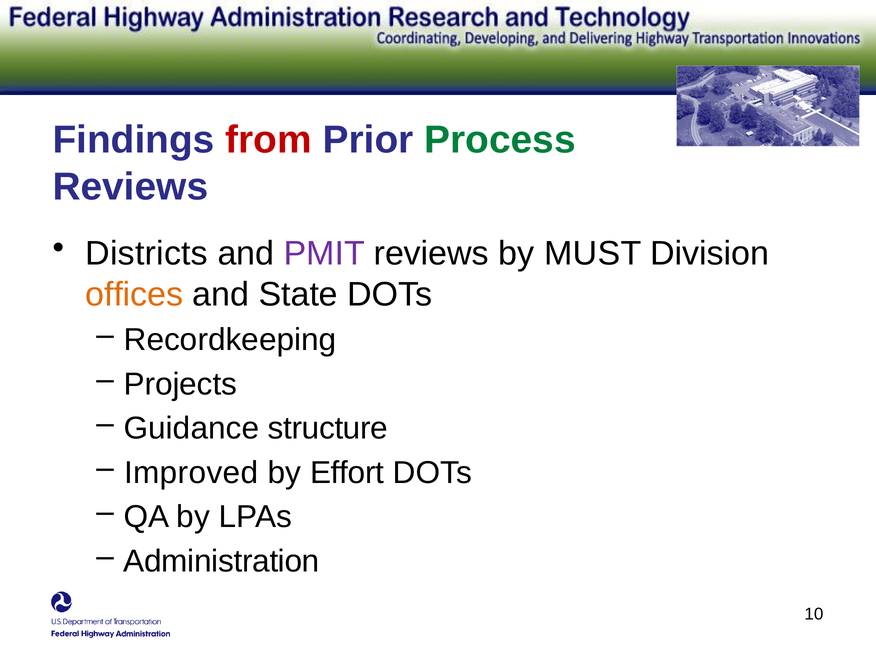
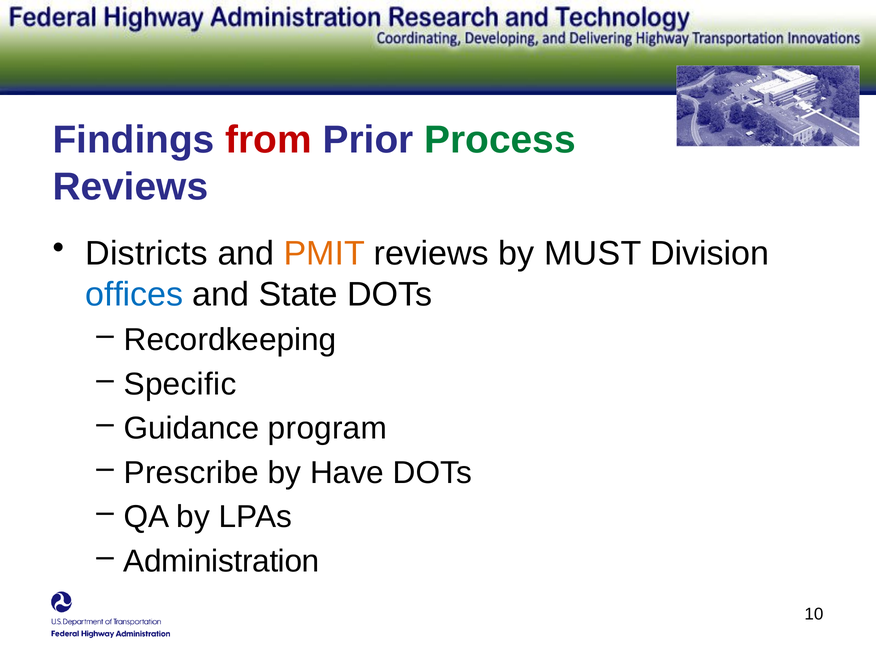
PMIT colour: purple -> orange
offices colour: orange -> blue
Projects: Projects -> Specific
structure: structure -> program
Improved: Improved -> Prescribe
Effort: Effort -> Have
